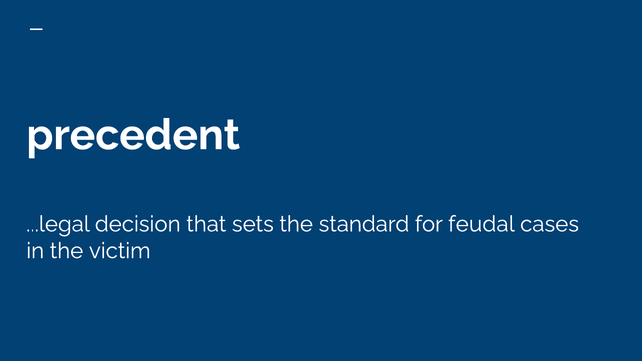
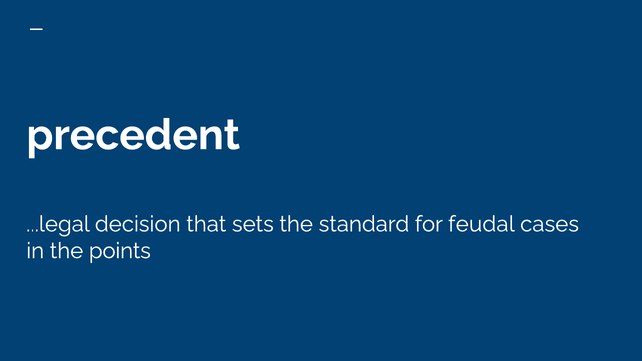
victim: victim -> points
